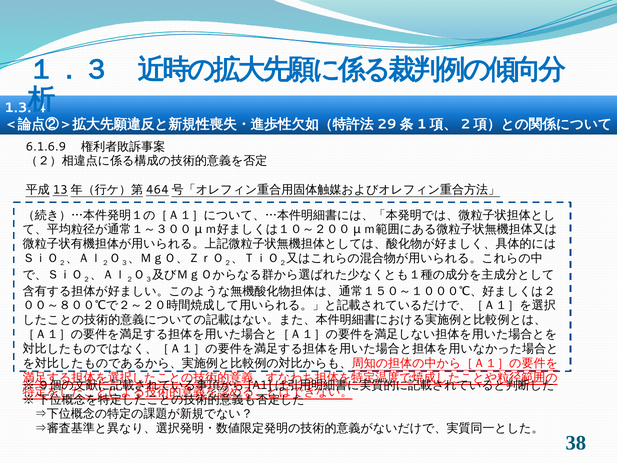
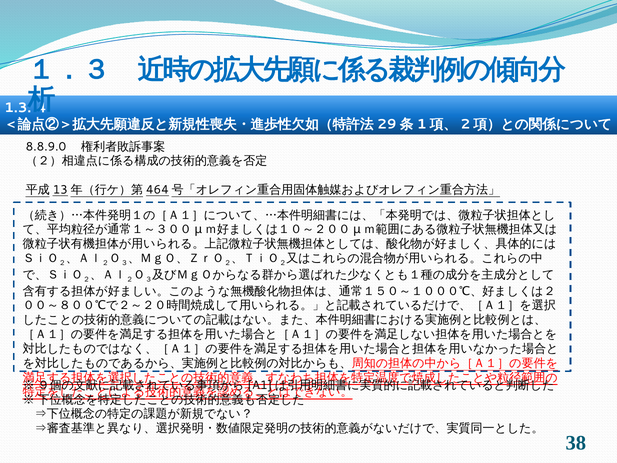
6.1.6.9: 6.1.6.9 -> 8.8.9.0
